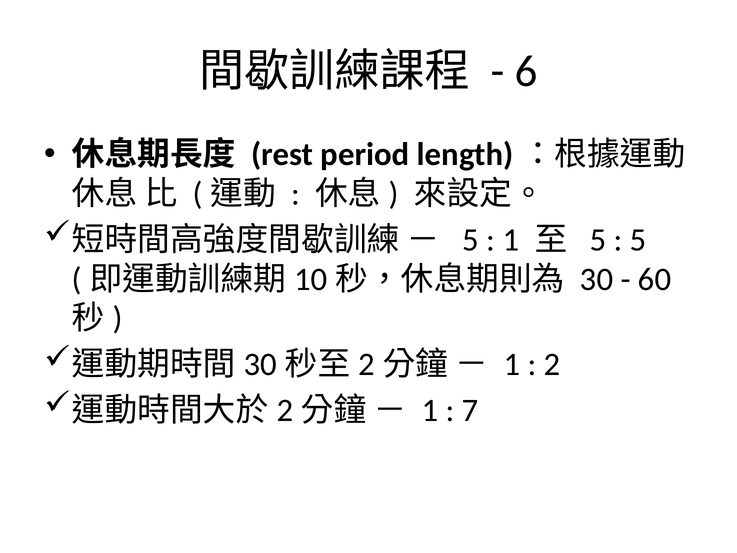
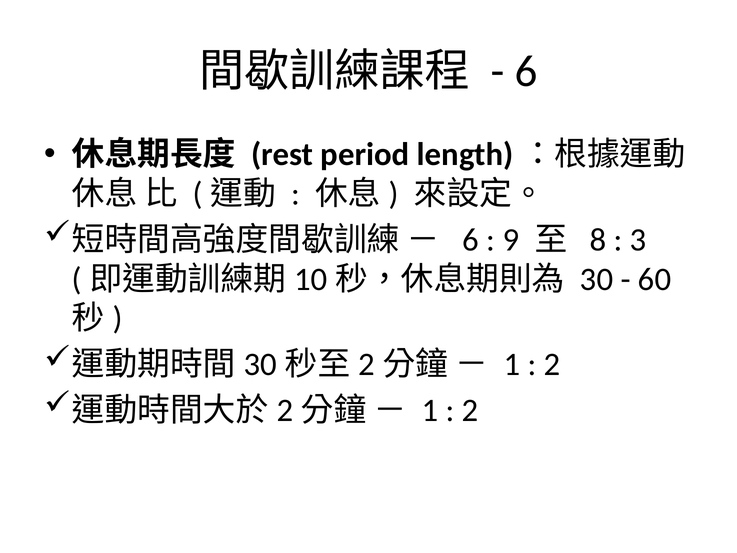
5 at (471, 240): 5 -> 6
1 at (511, 240): 1 -> 9
5 at (598, 240): 5 -> 8
5 at (638, 240): 5 -> 3
7 at (470, 410): 7 -> 2
